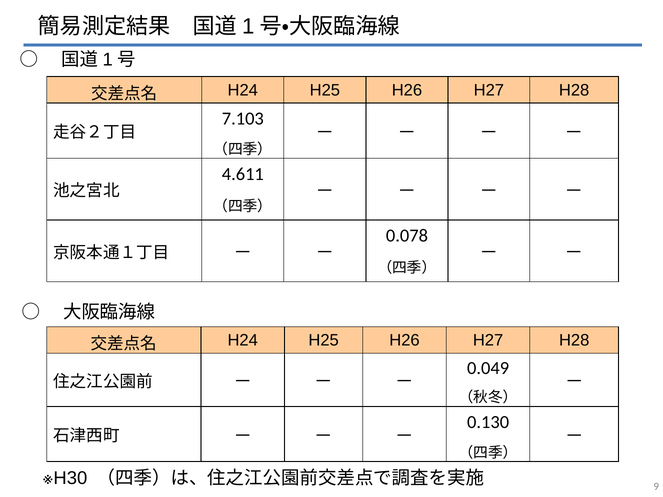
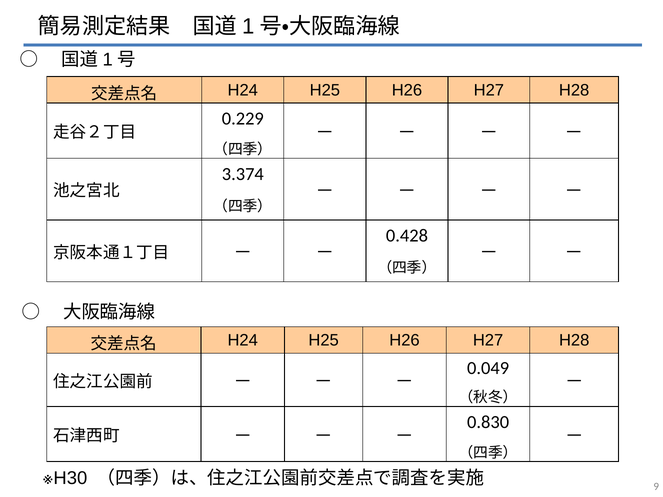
7.103: 7.103 -> 0.229
4.611: 4.611 -> 3.374
0.078: 0.078 -> 0.428
0.130: 0.130 -> 0.830
